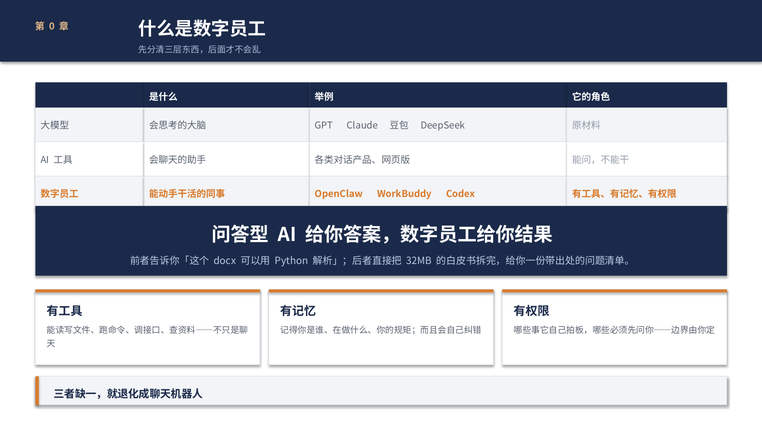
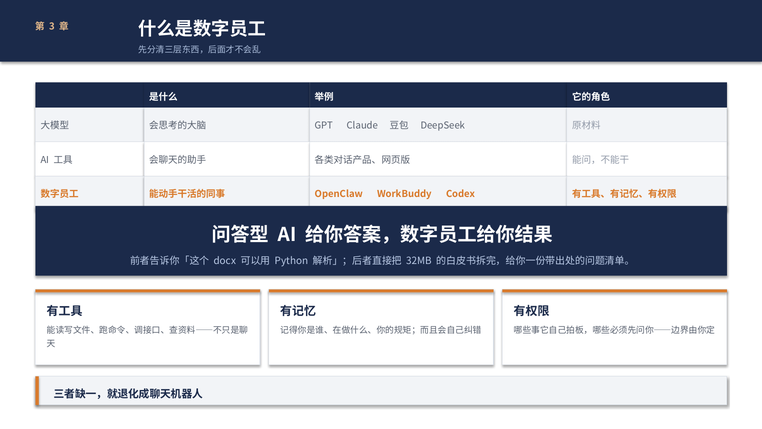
0: 0 -> 3
